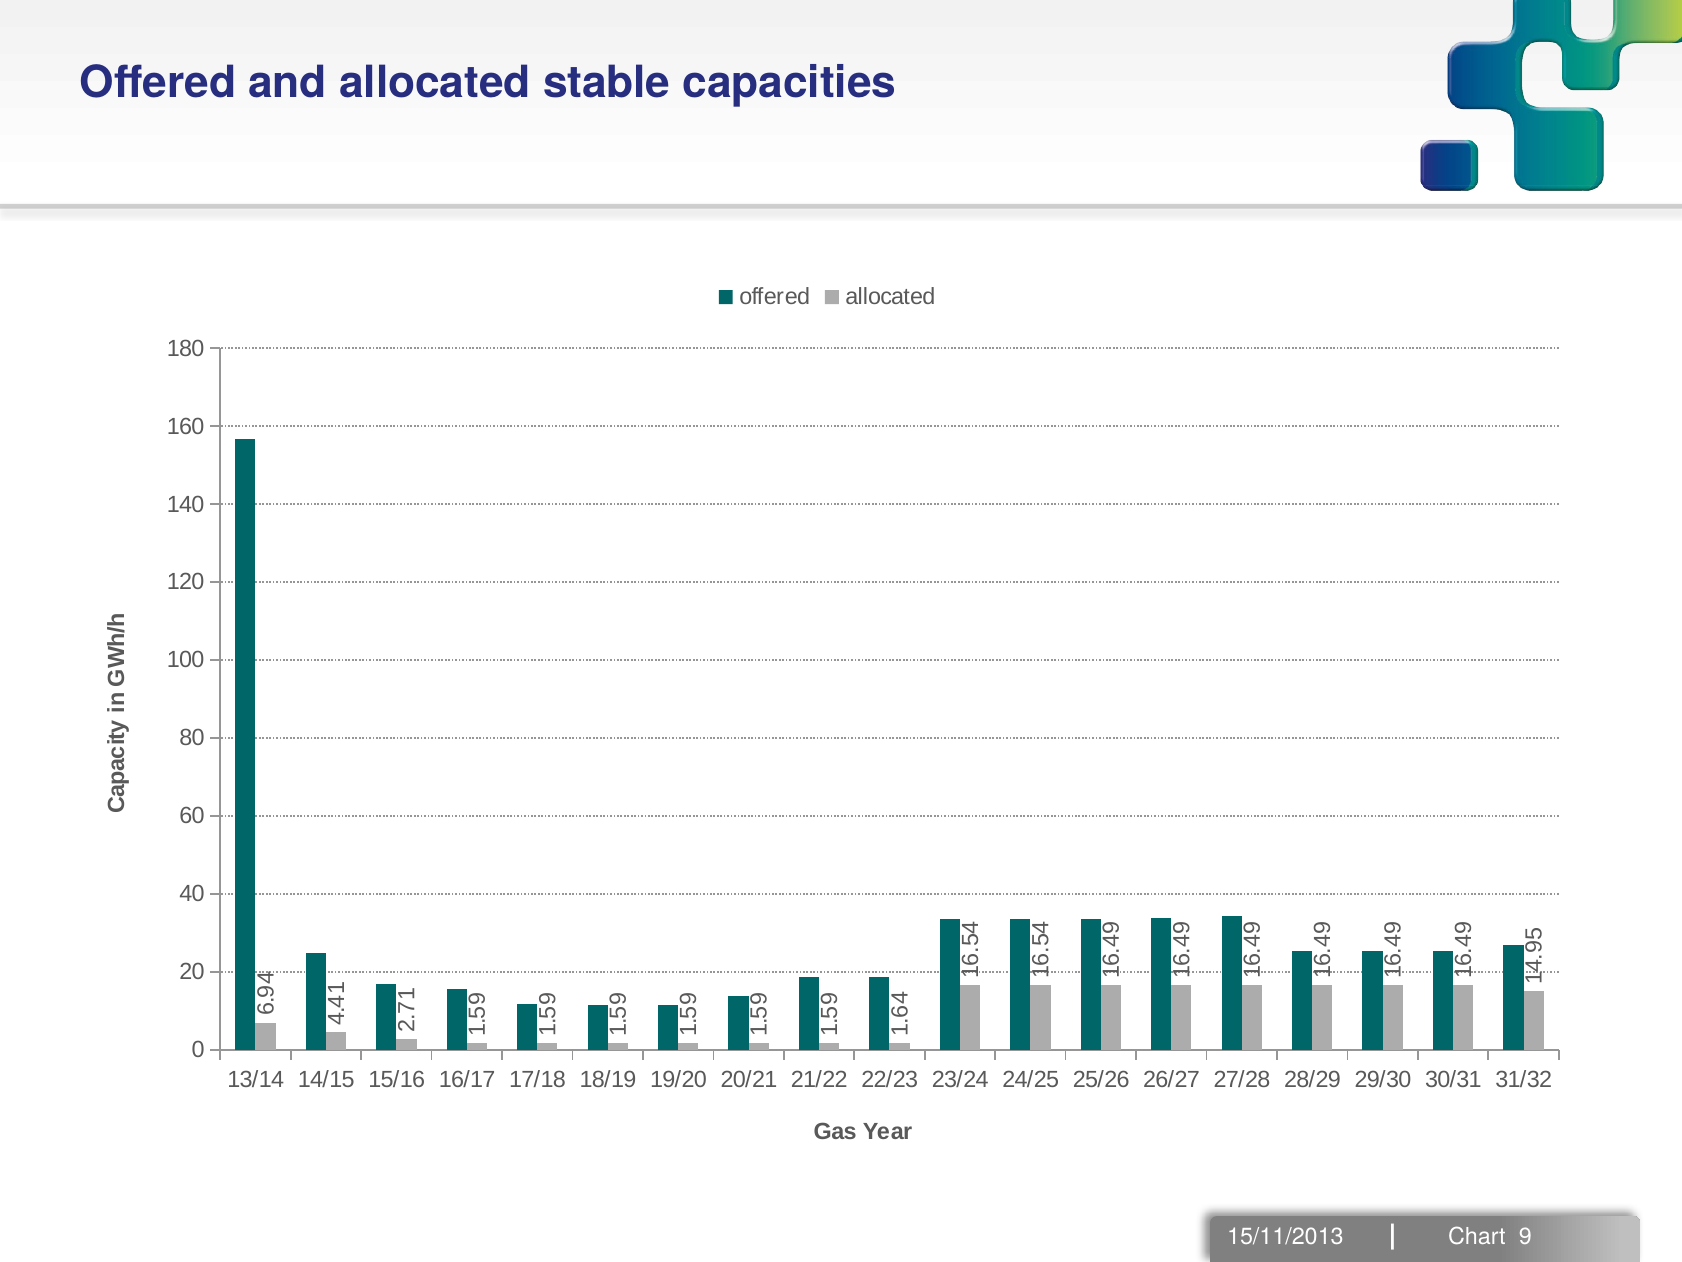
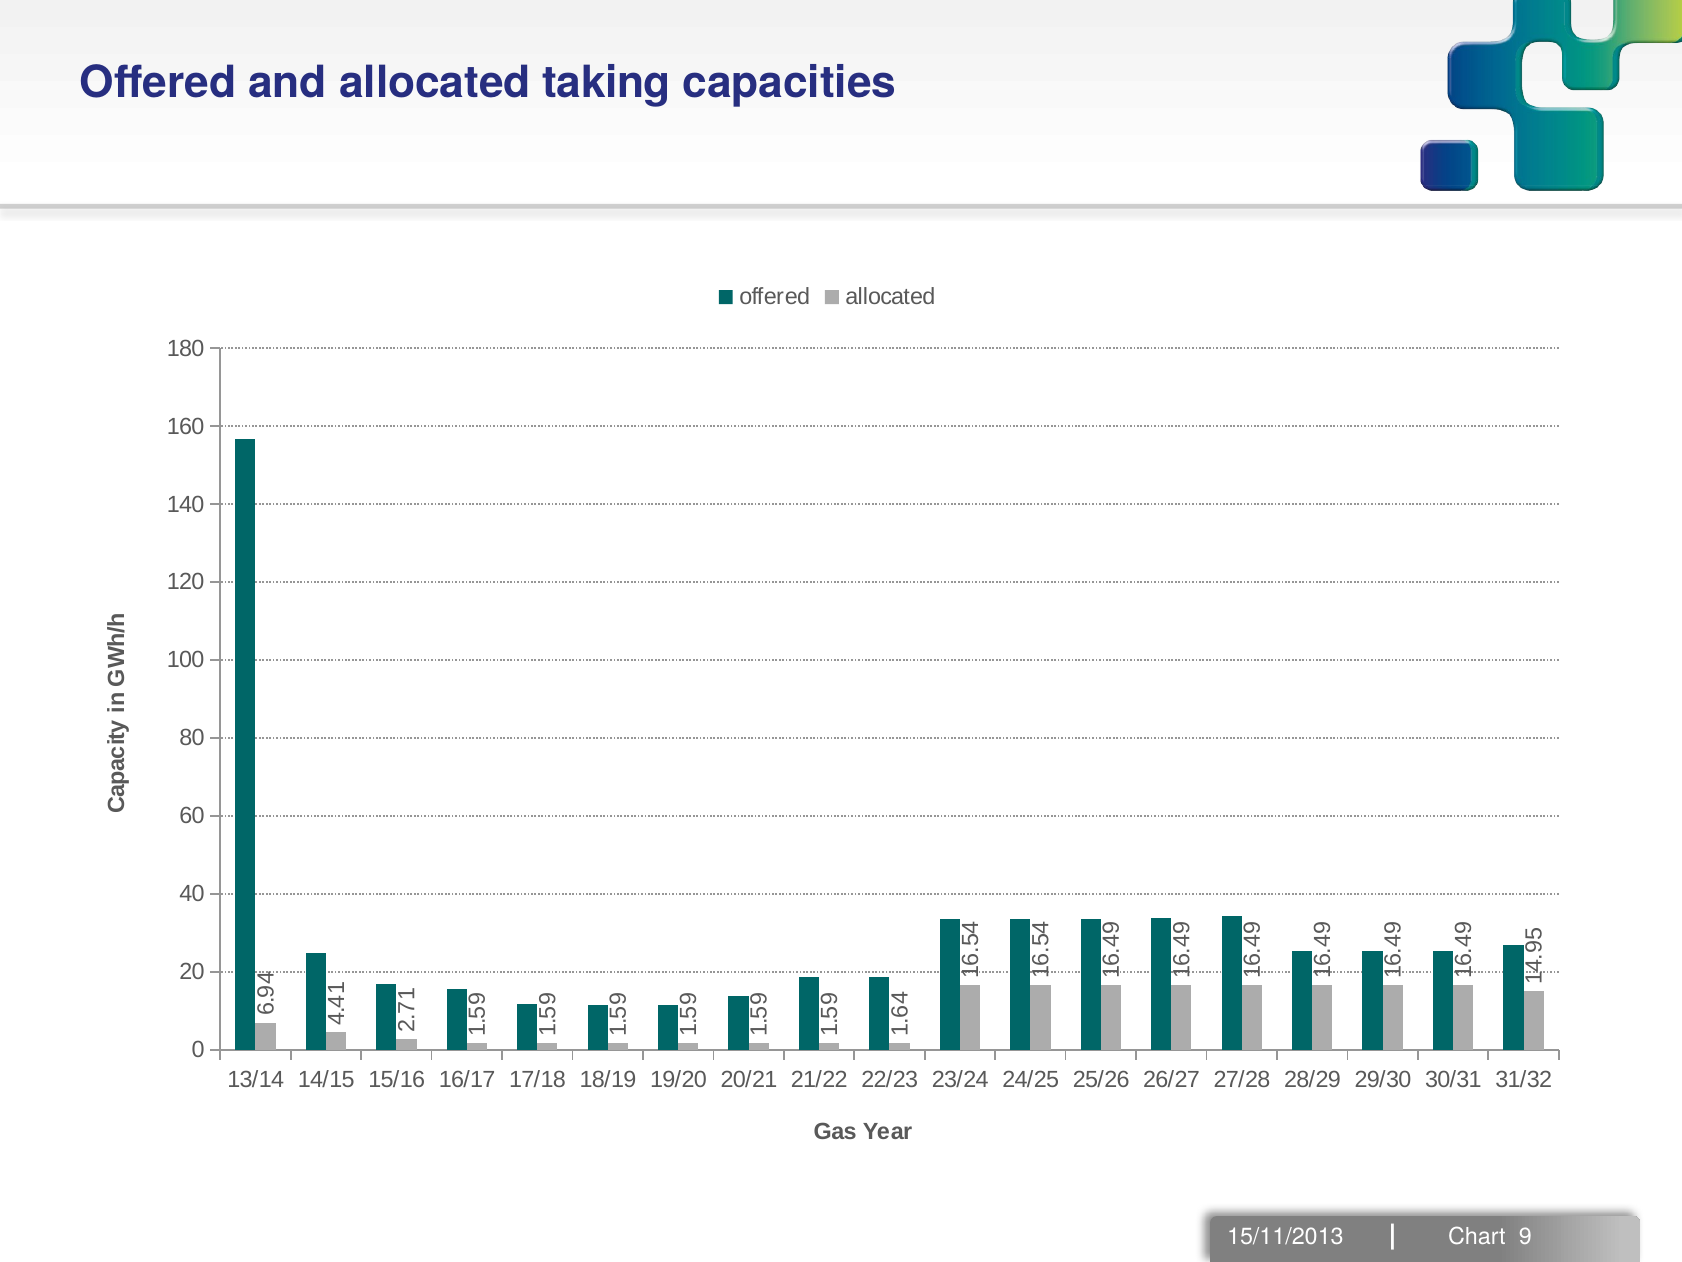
stable: stable -> taking
